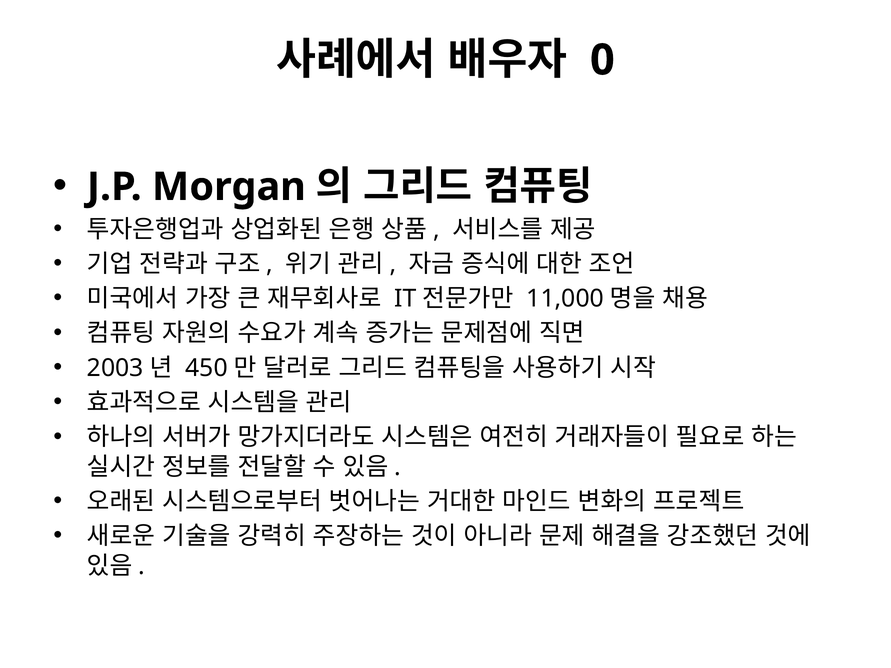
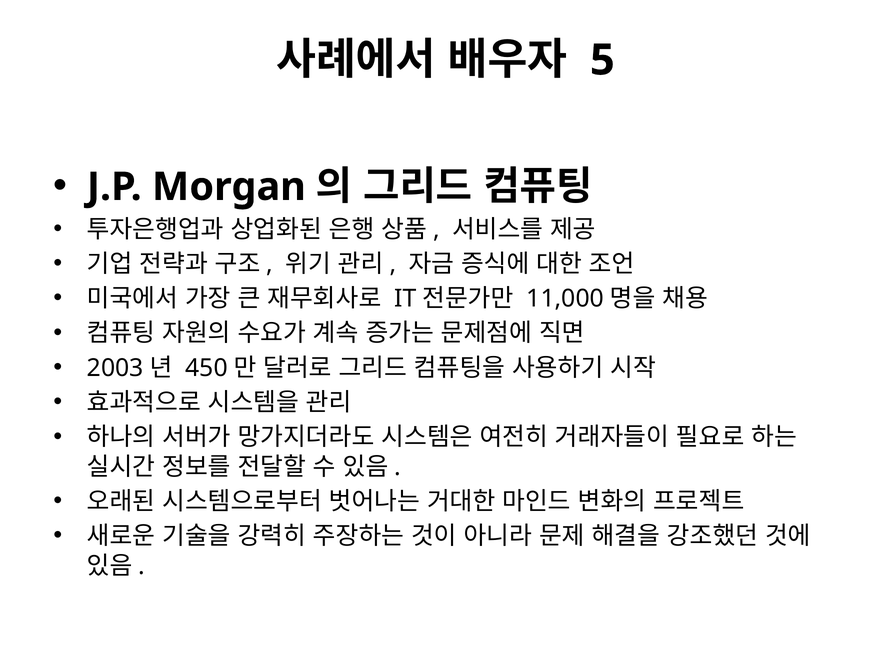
0: 0 -> 5
